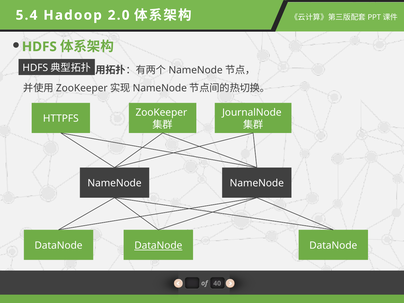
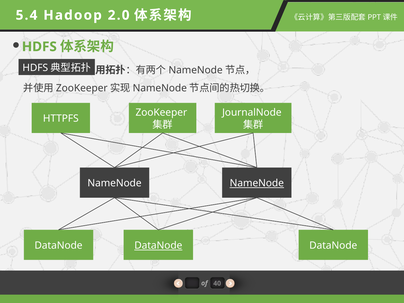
NameNode at (257, 183) underline: none -> present
